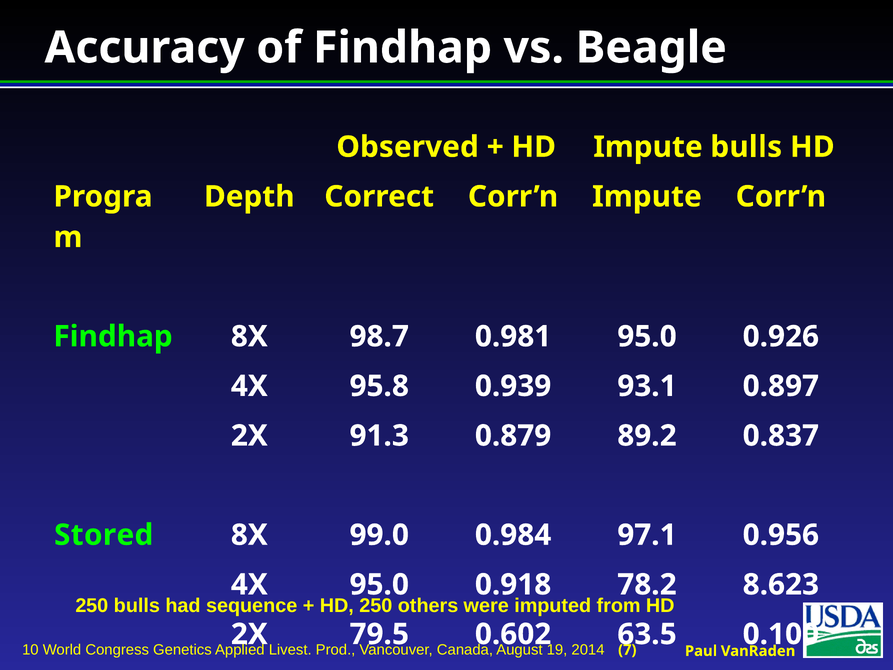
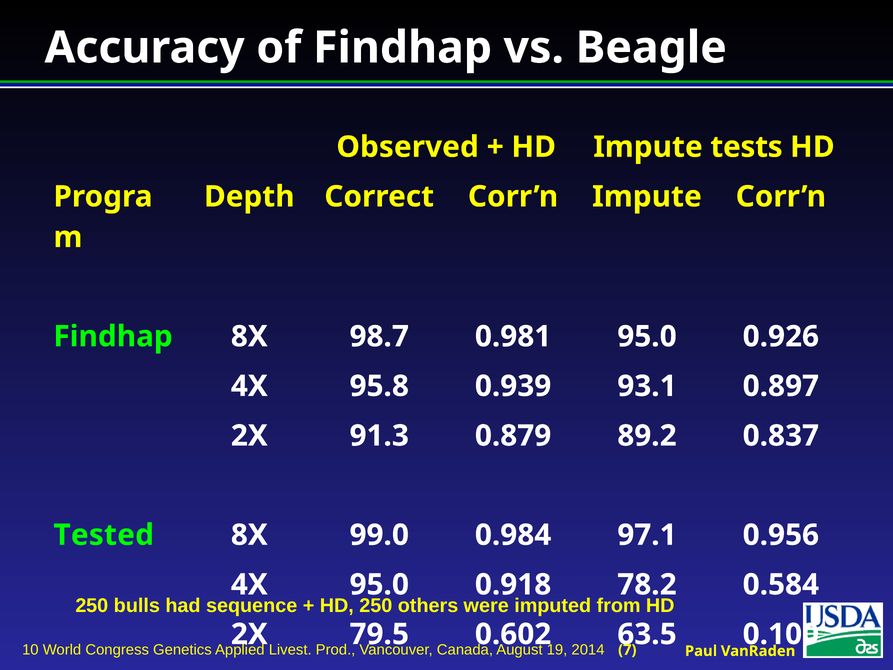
Impute bulls: bulls -> tests
Stored: Stored -> Tested
8.623: 8.623 -> 0.584
